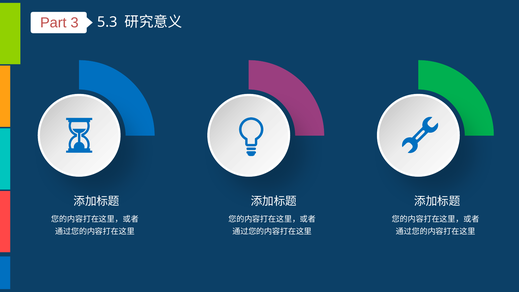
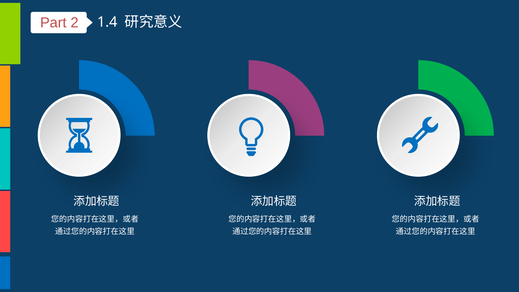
3: 3 -> 2
5.3: 5.3 -> 1.4
